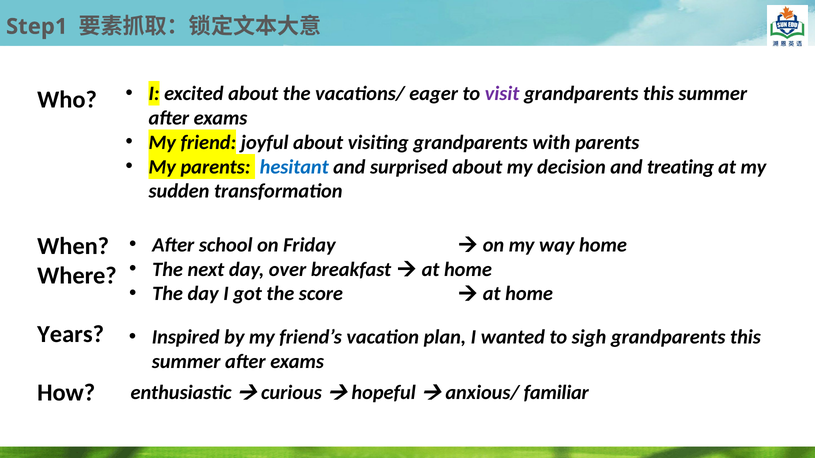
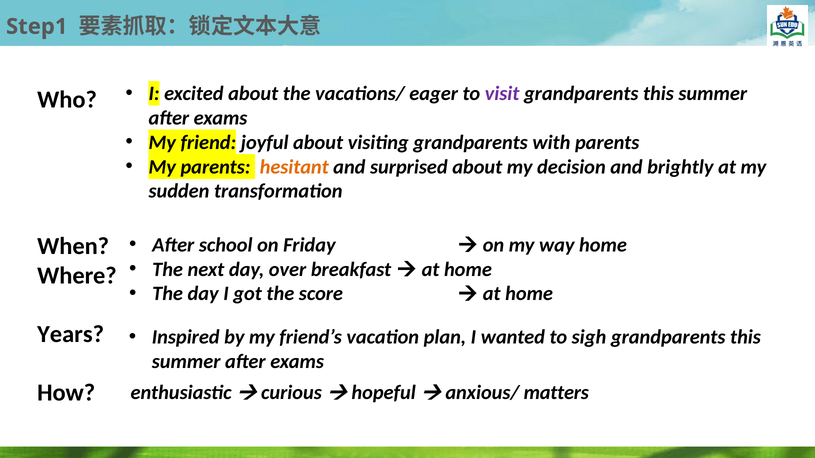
hesitant colour: blue -> orange
treating: treating -> brightly
familiar: familiar -> matters
